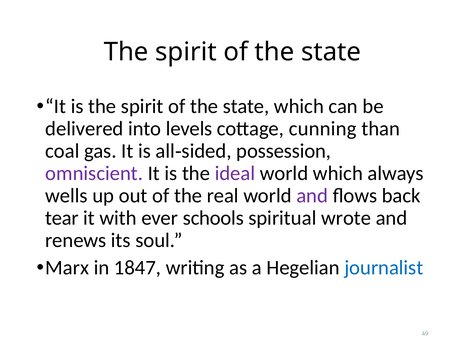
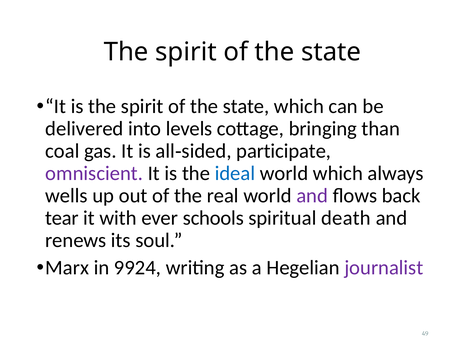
cunning: cunning -> bringing
possession: possession -> participate
ideal colour: purple -> blue
wrote: wrote -> death
1847: 1847 -> 9924
journalist colour: blue -> purple
